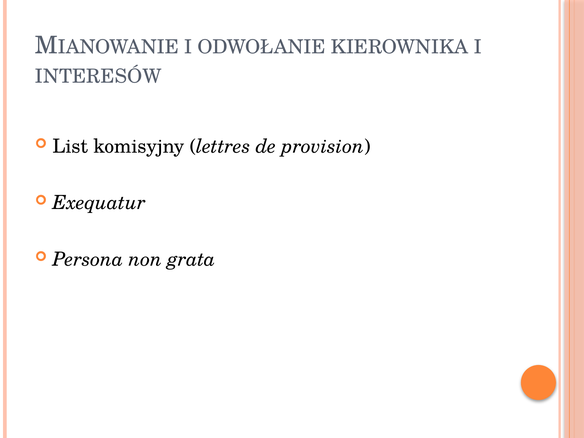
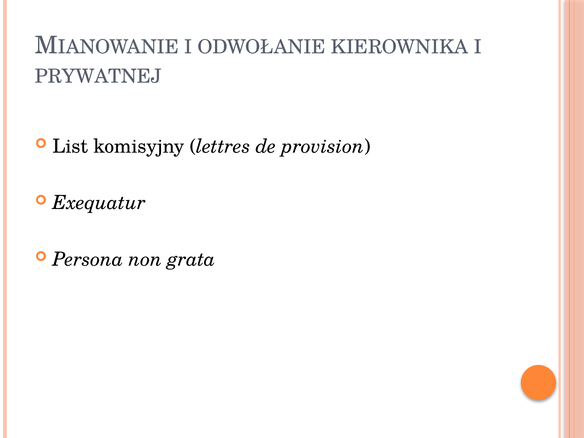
INTERESÓW: INTERESÓW -> PRYWATNEJ
